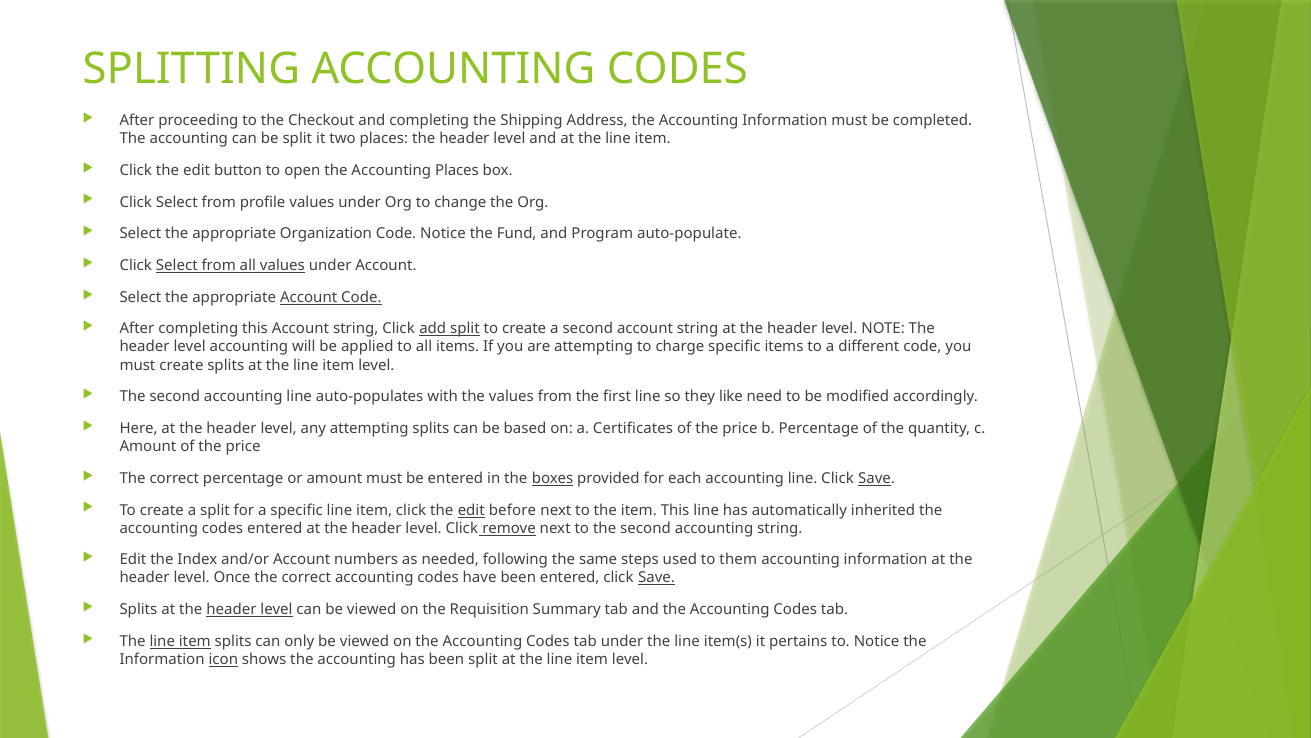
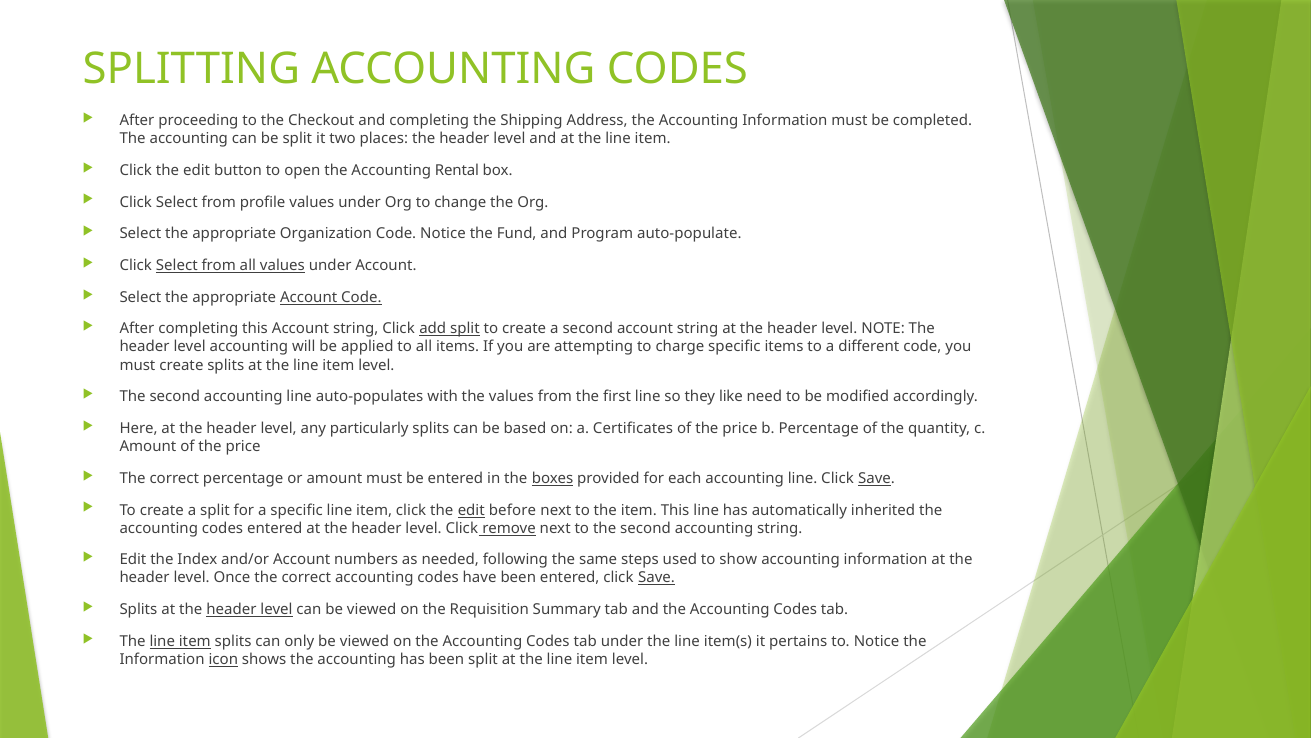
Accounting Places: Places -> Rental
any attempting: attempting -> particularly
them: them -> show
